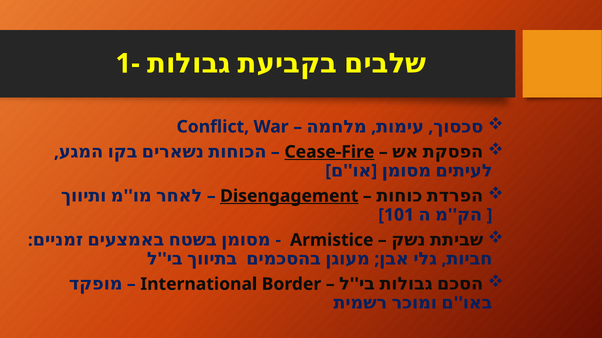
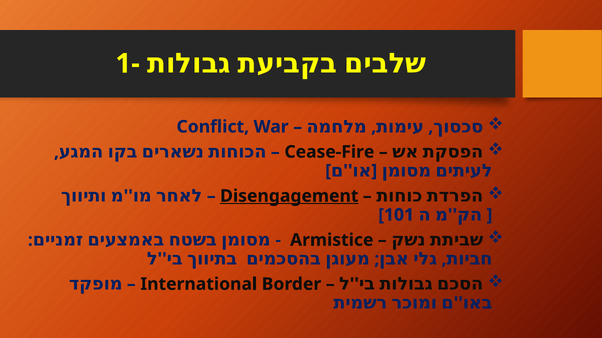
Cease-Fire underline: present -> none
